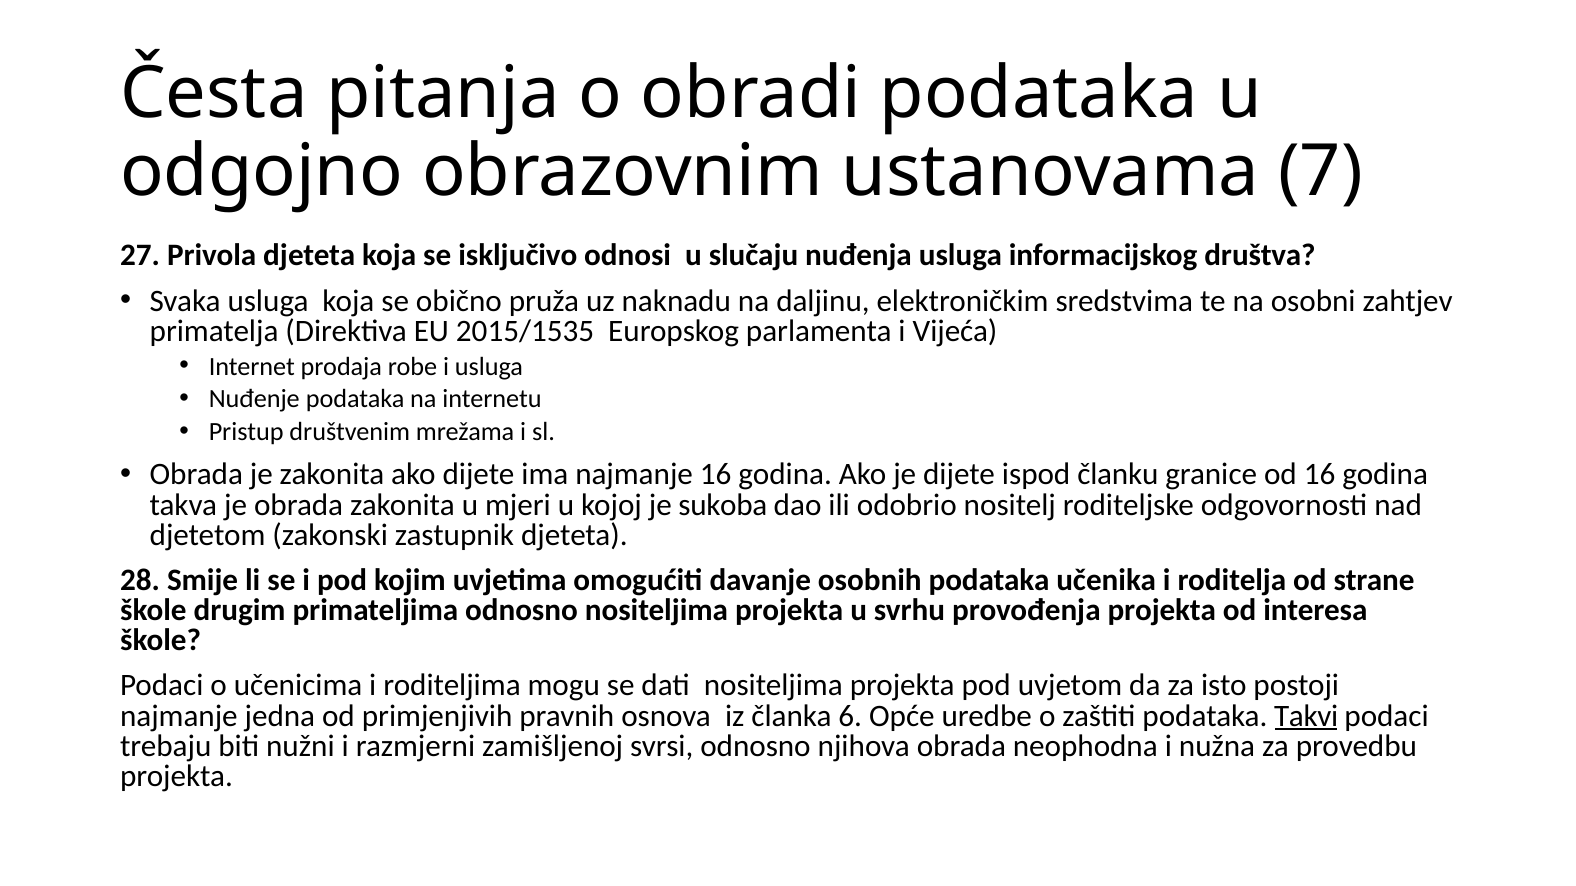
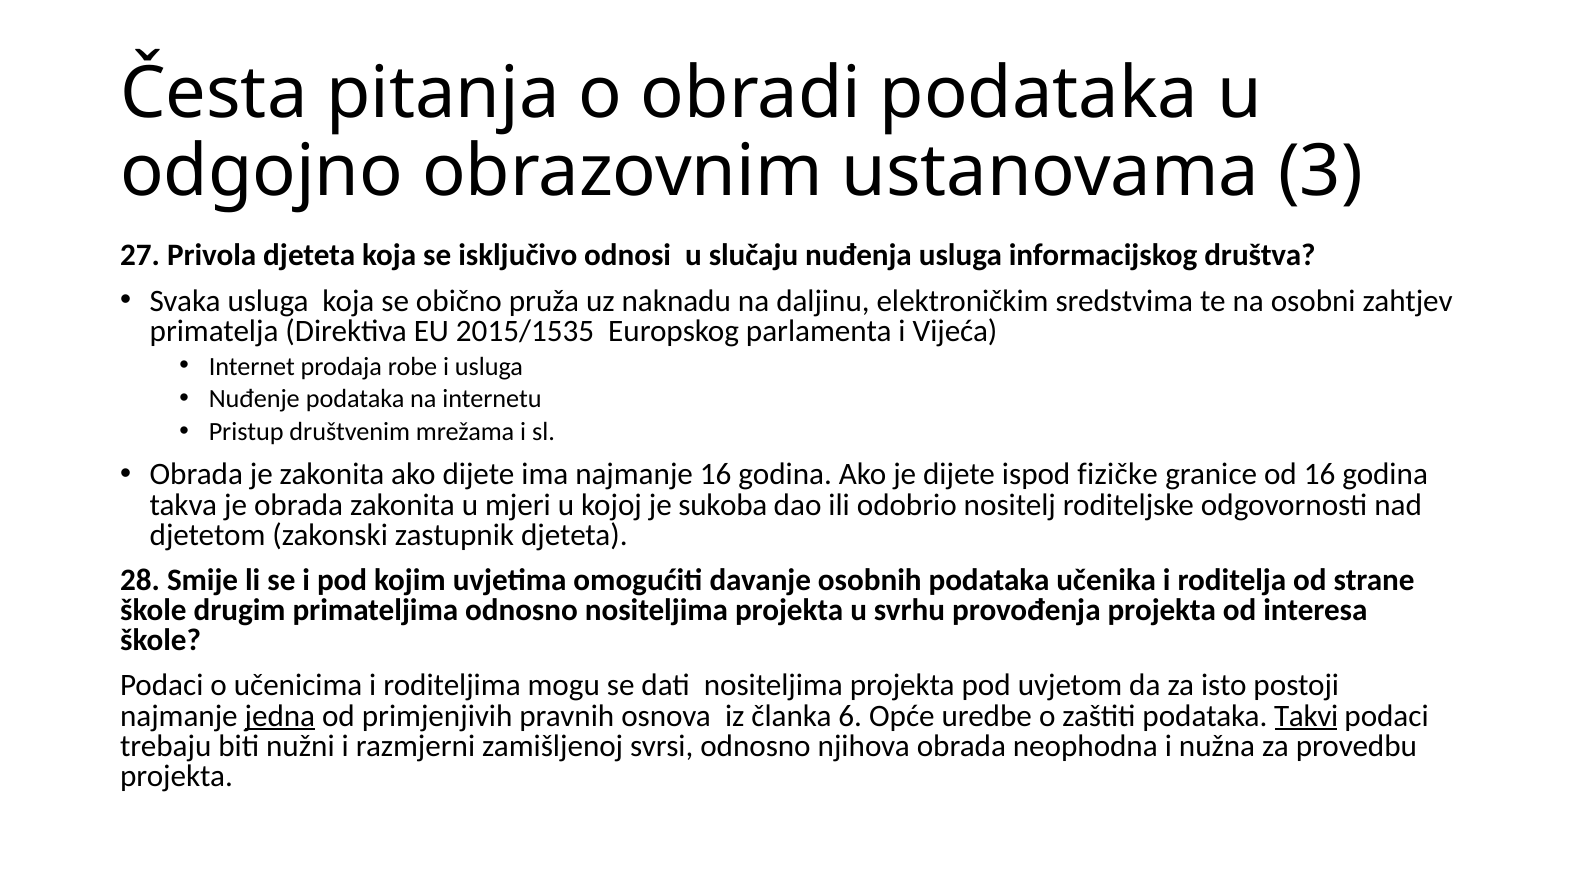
7: 7 -> 3
članku: članku -> fizičke
jedna underline: none -> present
